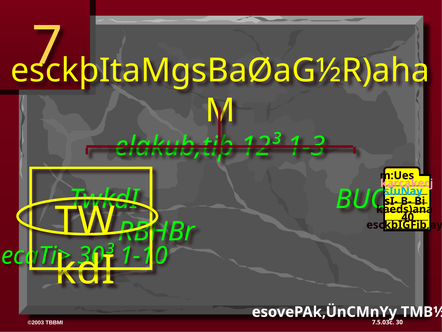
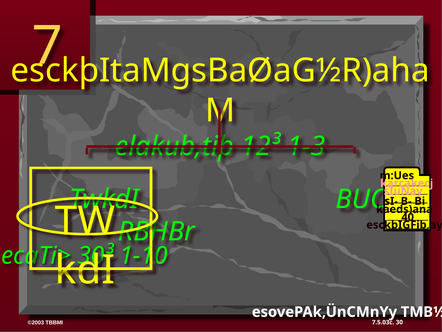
sIuNay colour: light blue -> pink
